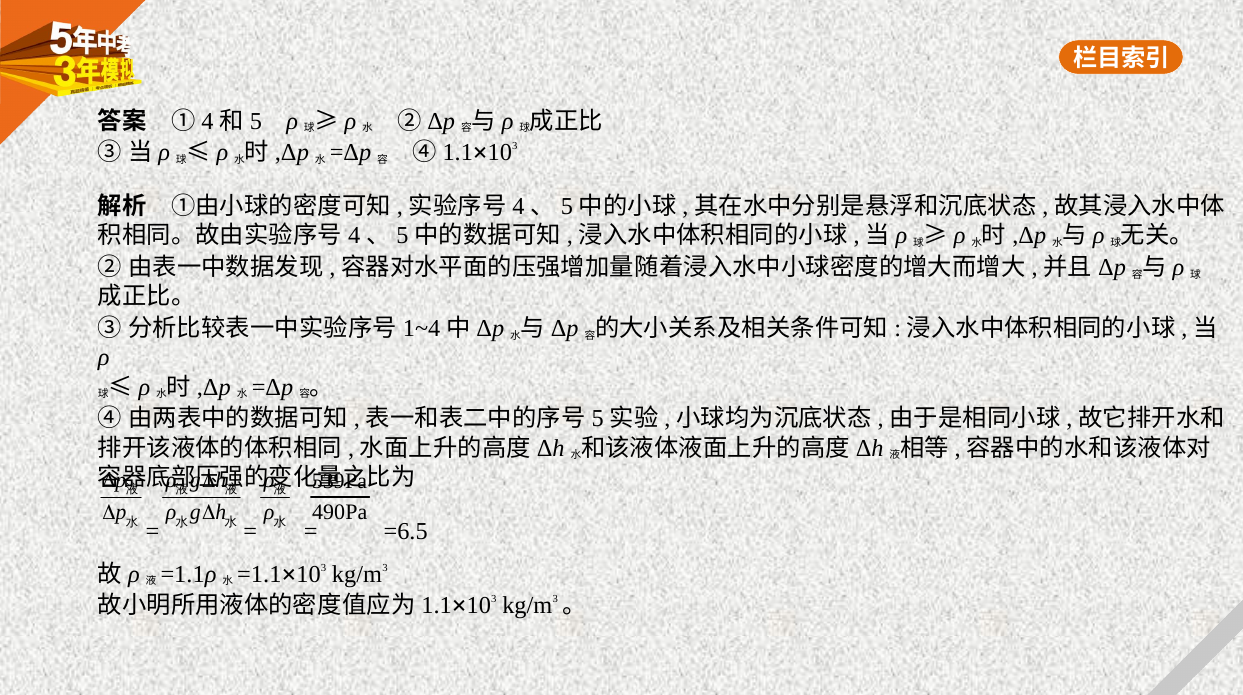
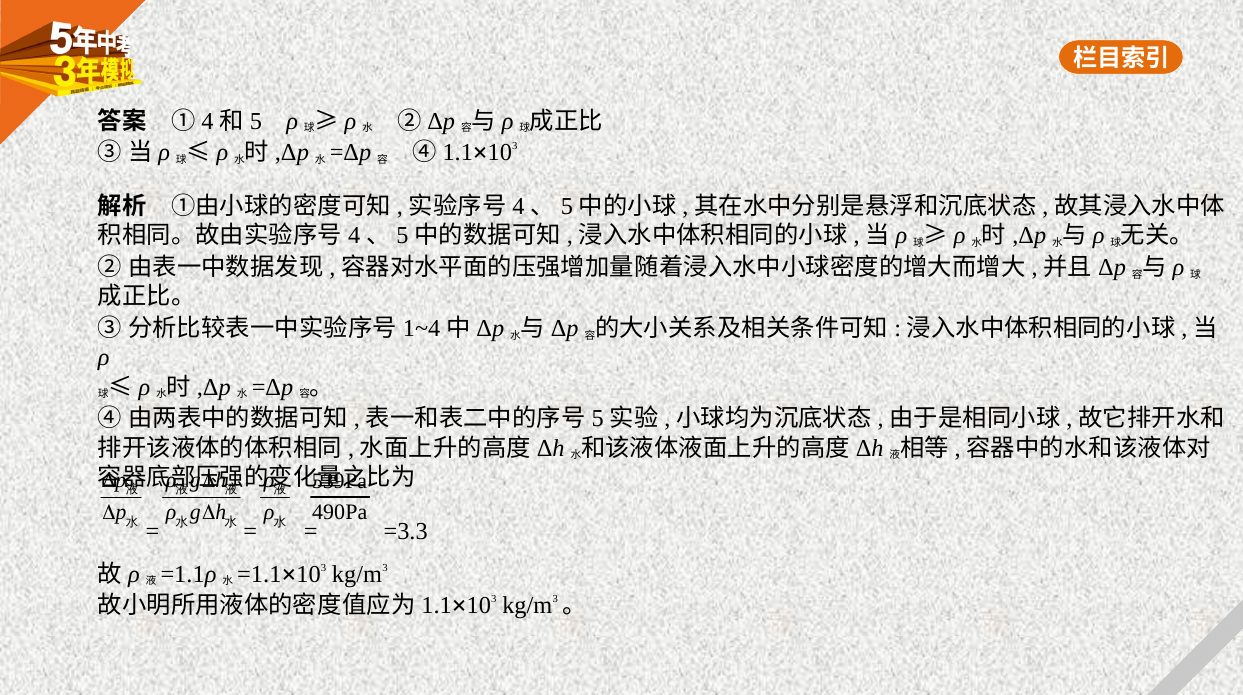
=6.5: =6.5 -> =3.3
